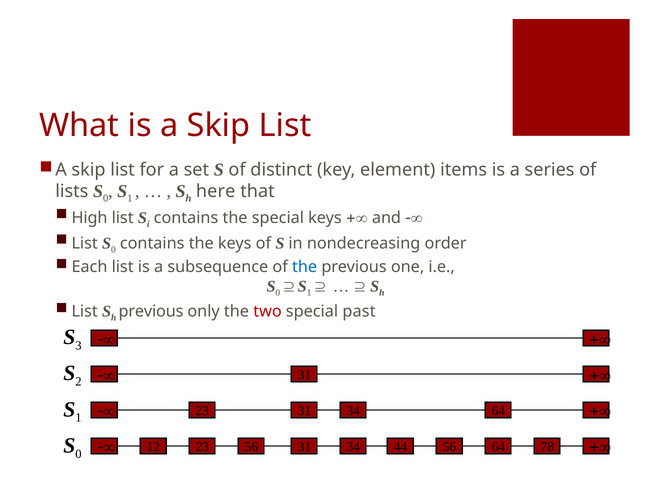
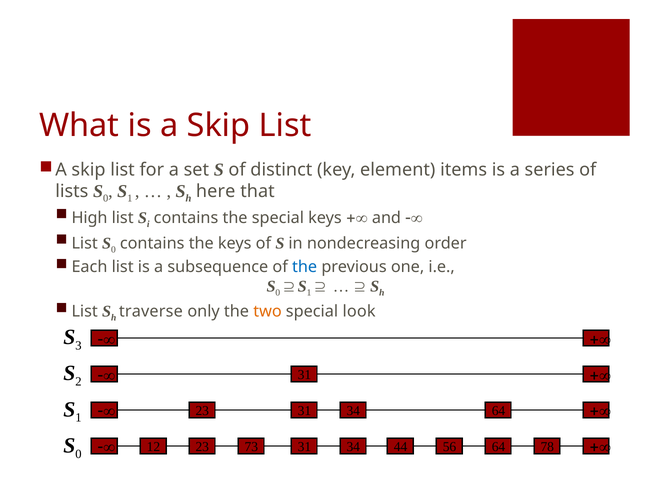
previous at (151, 312): previous -> traverse
two colour: red -> orange
past: past -> look
23 56: 56 -> 73
